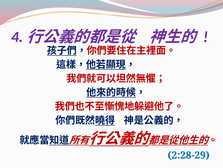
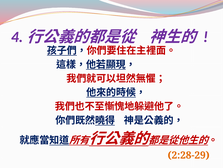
2:28-29 colour: blue -> orange
